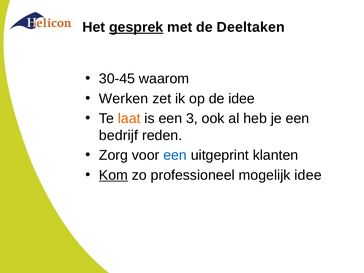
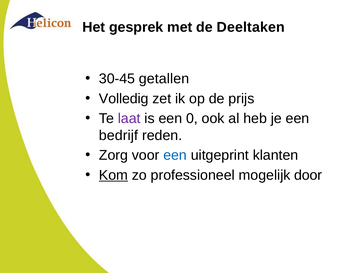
gesprek underline: present -> none
waarom: waarom -> getallen
Werken: Werken -> Volledig
de idee: idee -> prijs
laat colour: orange -> purple
3: 3 -> 0
mogelijk idee: idee -> door
